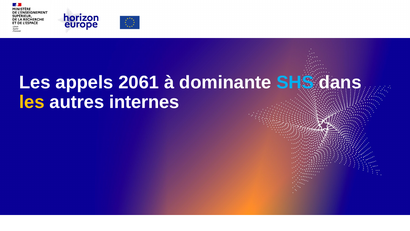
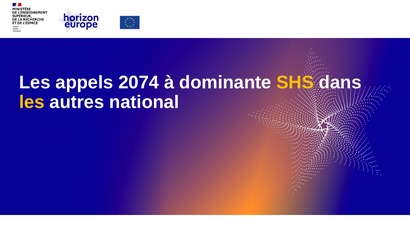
2061: 2061 -> 2074
SHS colour: light blue -> yellow
internes: internes -> national
